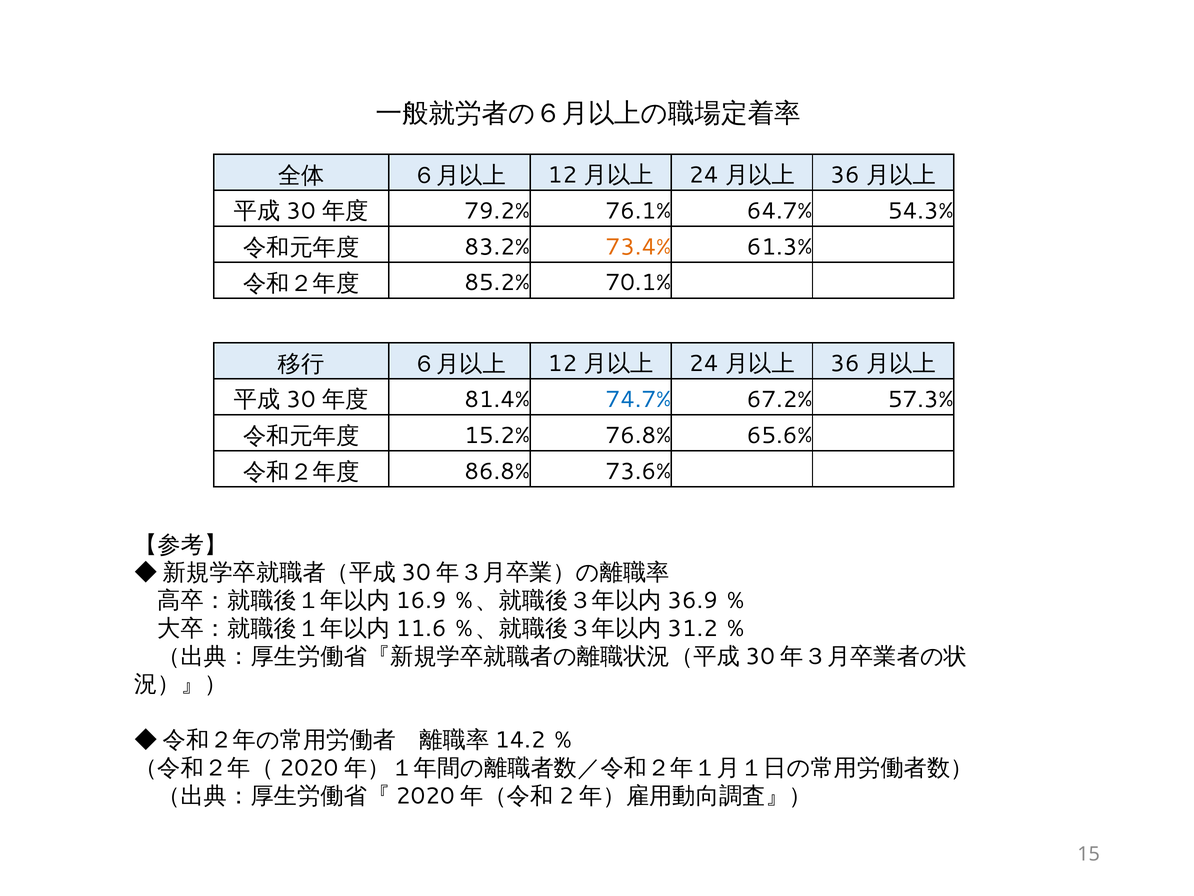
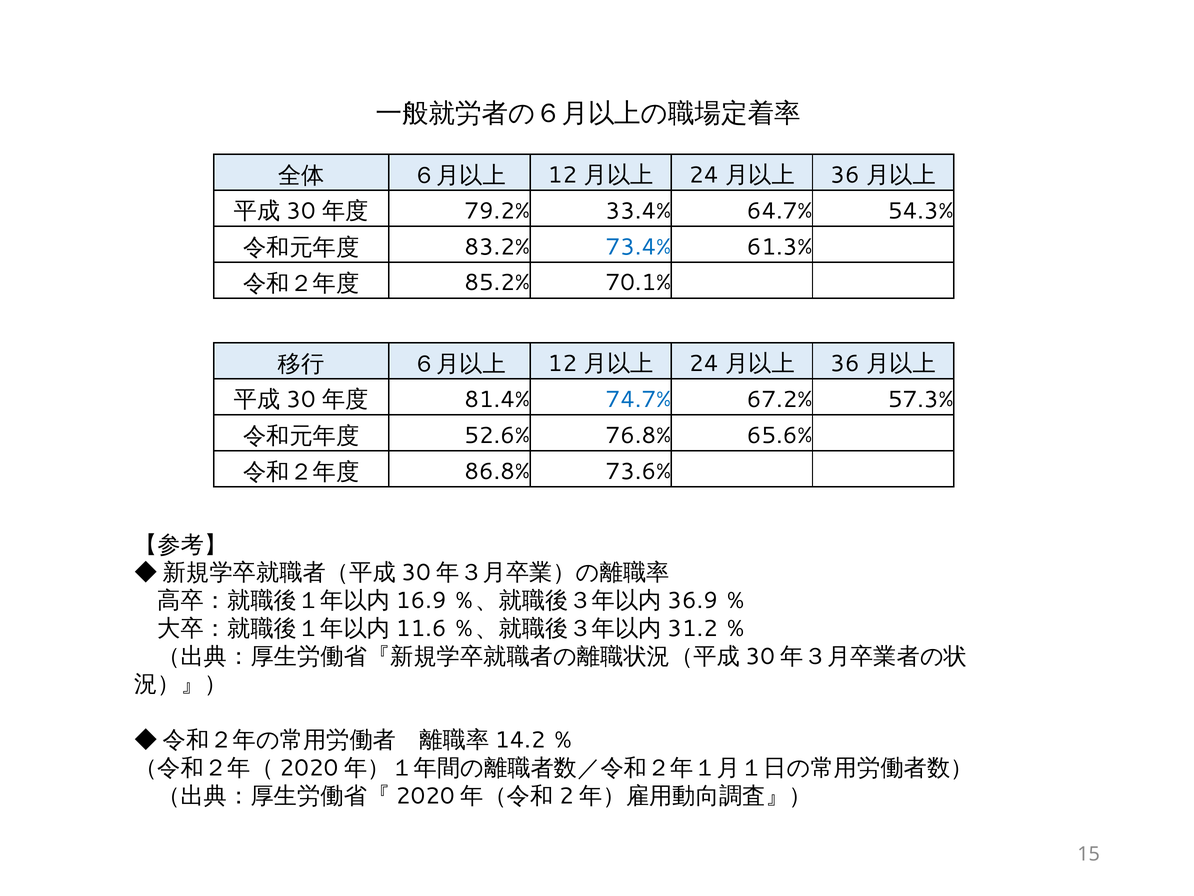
76.1%: 76.1% -> 33.4%
73.4% colour: orange -> blue
15.2%: 15.2% -> 52.6%
